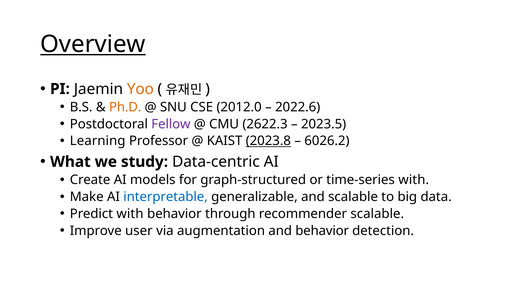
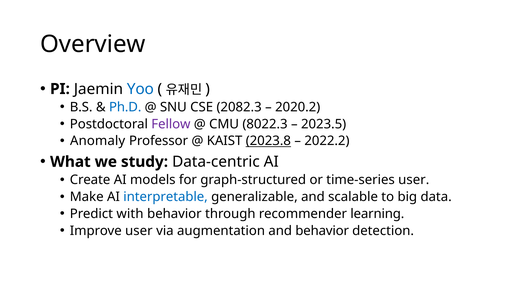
Overview underline: present -> none
Yoo colour: orange -> blue
Ph.D colour: orange -> blue
2012.0: 2012.0 -> 2082.3
2022.6: 2022.6 -> 2020.2
2622.3: 2622.3 -> 8022.3
Learning: Learning -> Anomaly
6026.2: 6026.2 -> 2022.2
time-series with: with -> user
recommender scalable: scalable -> learning
